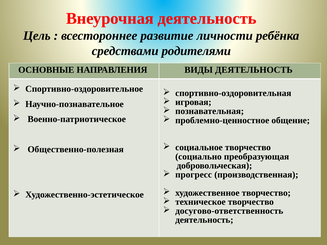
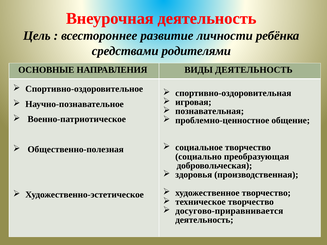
прогресс: прогресс -> здоровья
досугово-ответственность: досугово-ответственность -> досугово-приравнивается
